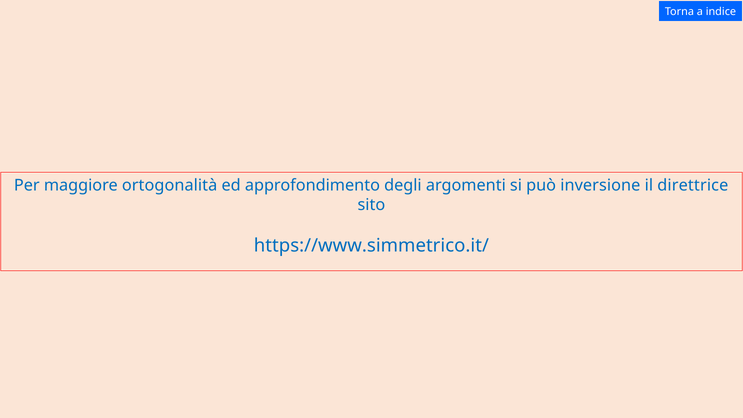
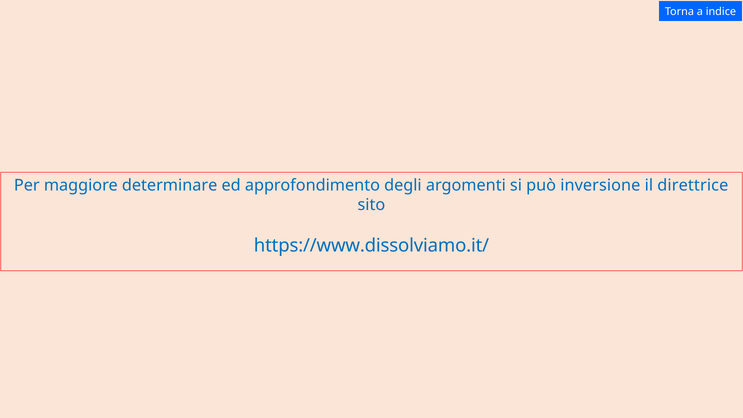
ortogonalità: ortogonalità -> determinare
https://www.simmetrico.it/: https://www.simmetrico.it/ -> https://www.dissolviamo.it/
